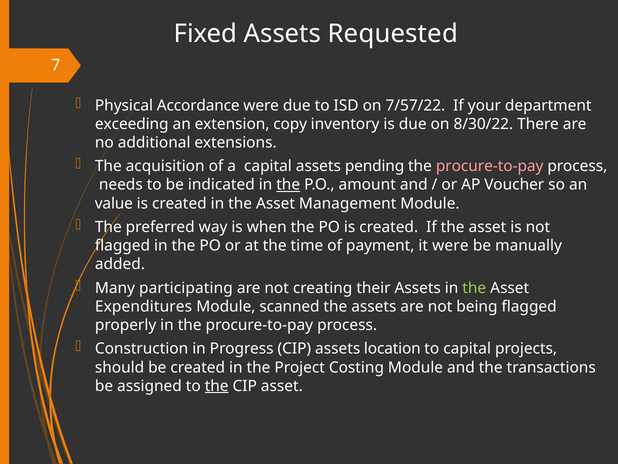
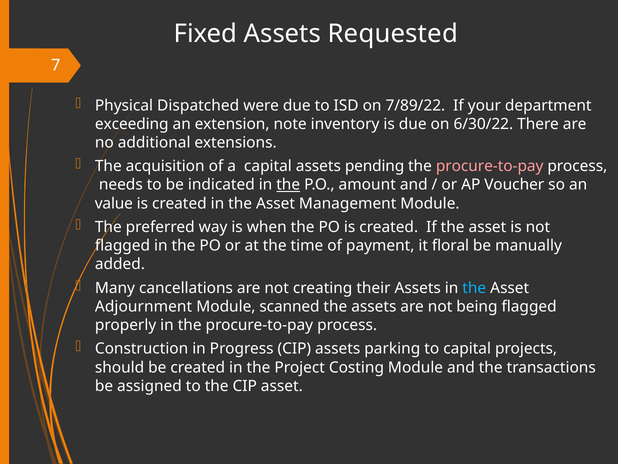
Accordance: Accordance -> Dispatched
7/57/22: 7/57/22 -> 7/89/22
copy: copy -> note
8/30/22: 8/30/22 -> 6/30/22
it were: were -> floral
participating: participating -> cancellations
the at (474, 288) colour: light green -> light blue
Expenditures: Expenditures -> Adjournment
location: location -> parking
the at (217, 386) underline: present -> none
